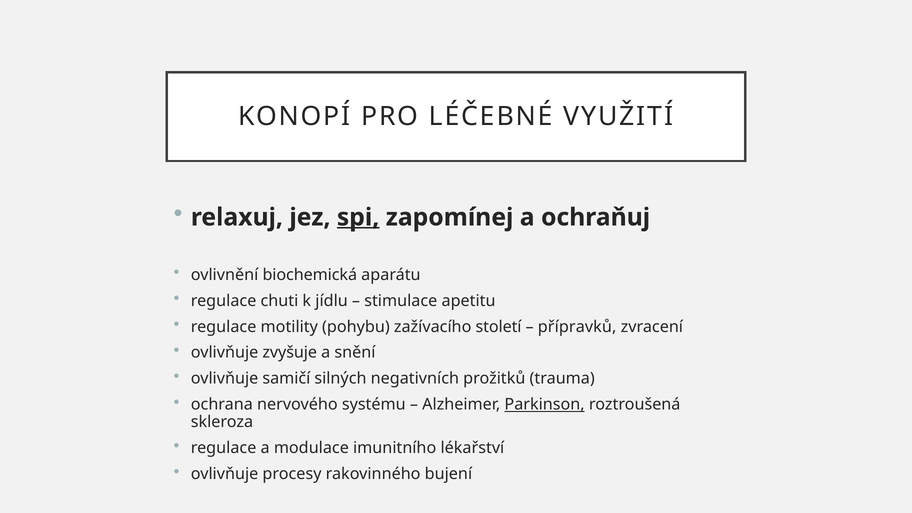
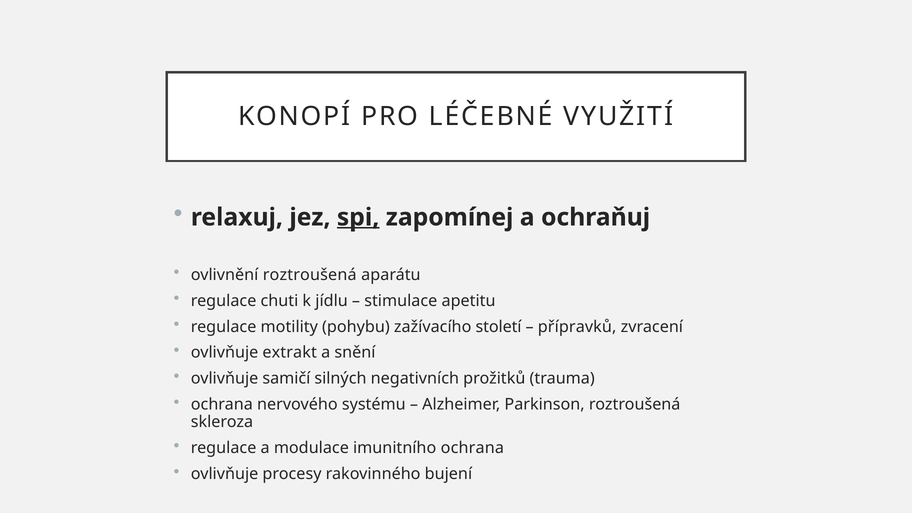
ovlivnění biochemická: biochemická -> roztroušená
zvyšuje: zvyšuje -> extrakt
Parkinson underline: present -> none
imunitního lékařství: lékařství -> ochrana
